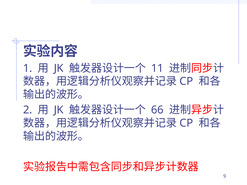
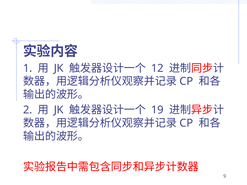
11: 11 -> 12
66: 66 -> 19
